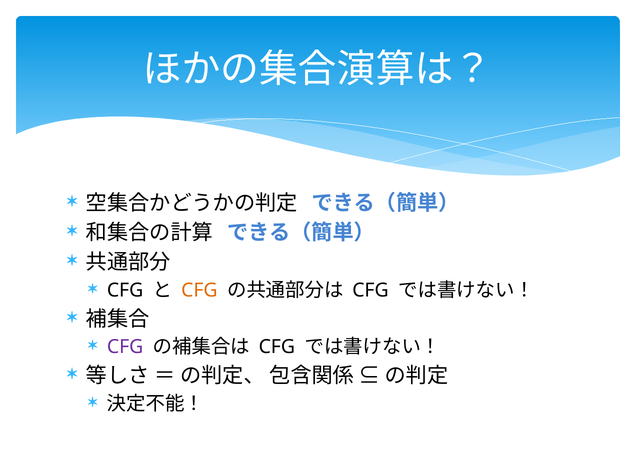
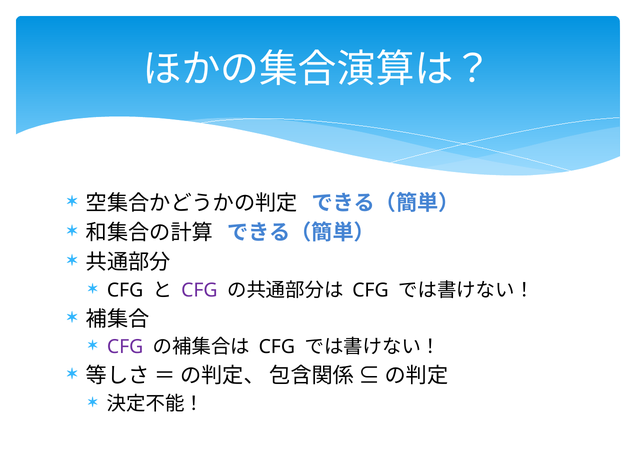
CFG at (199, 290) colour: orange -> purple
